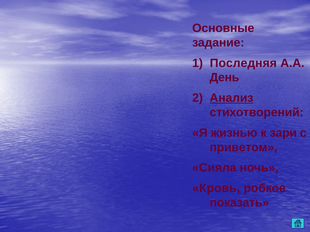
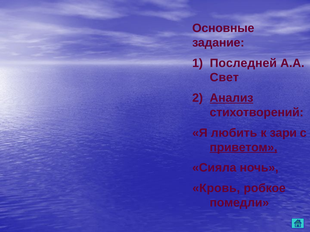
Последняя: Последняя -> Последней
День: День -> Свет
жизнью: жизнью -> любить
приветом underline: none -> present
показать: показать -> помедли
